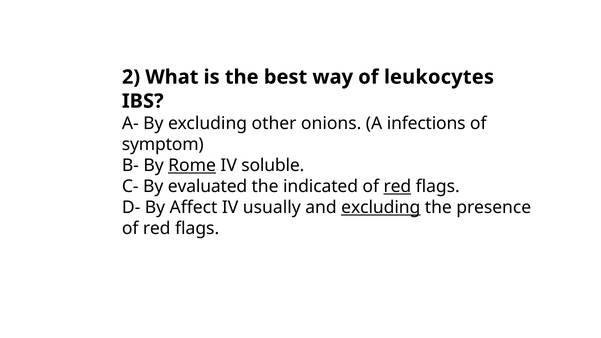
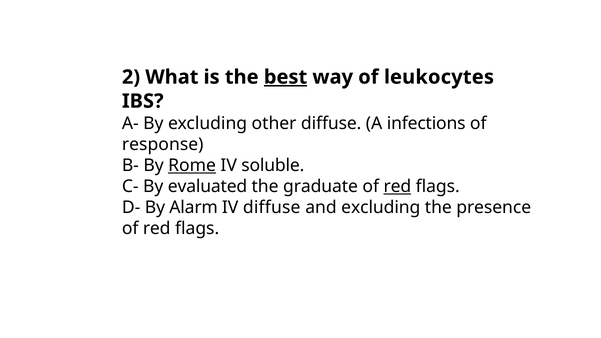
best underline: none -> present
other onions: onions -> diffuse
symptom: symptom -> response
indicated: indicated -> graduate
Affect: Affect -> Alarm
IV usually: usually -> diffuse
excluding at (381, 208) underline: present -> none
